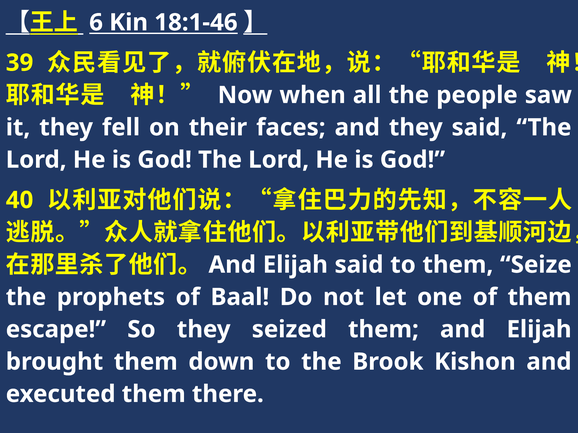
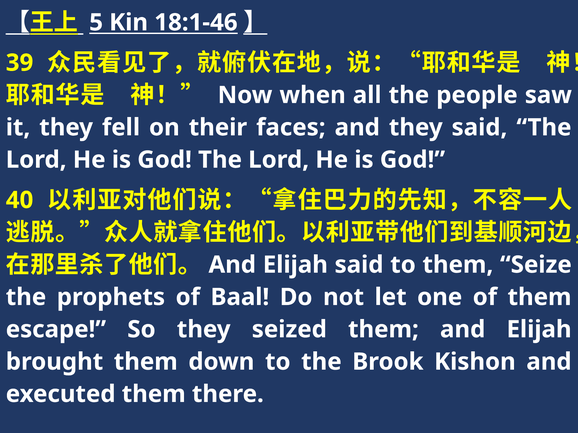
6: 6 -> 5
